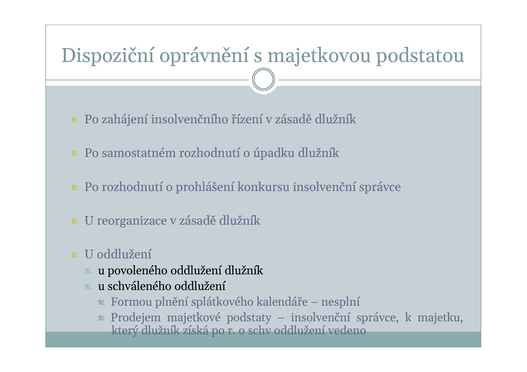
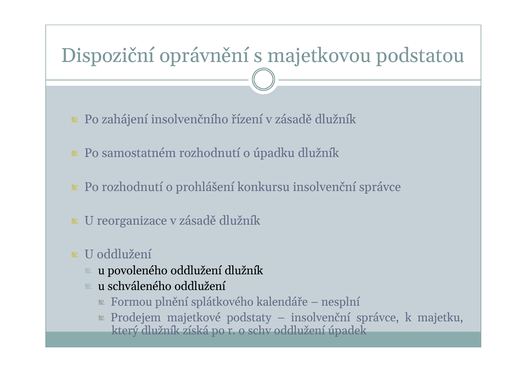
vedeno: vedeno -> úpadek
